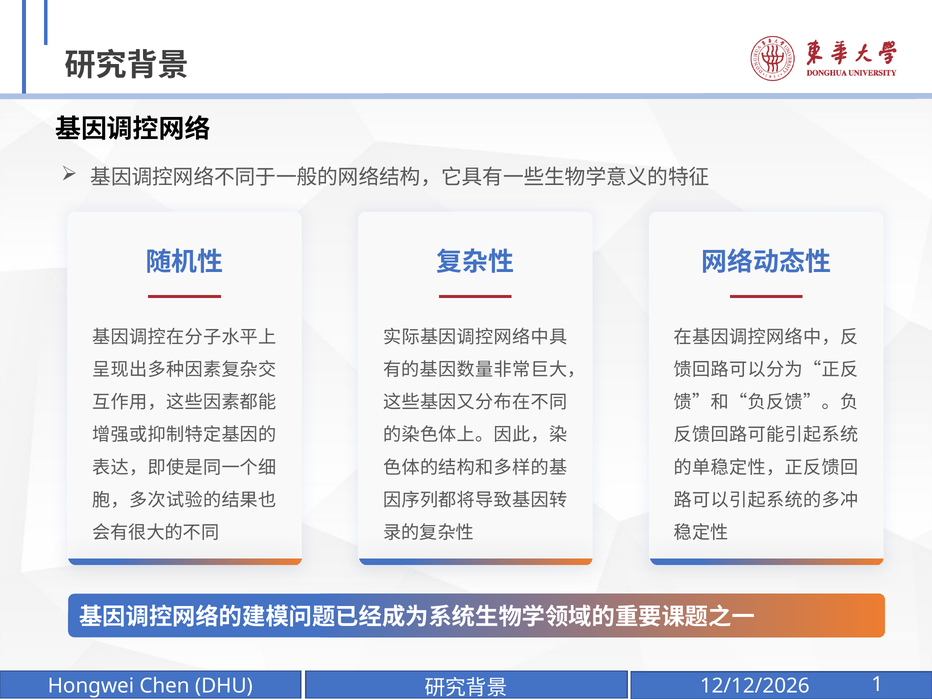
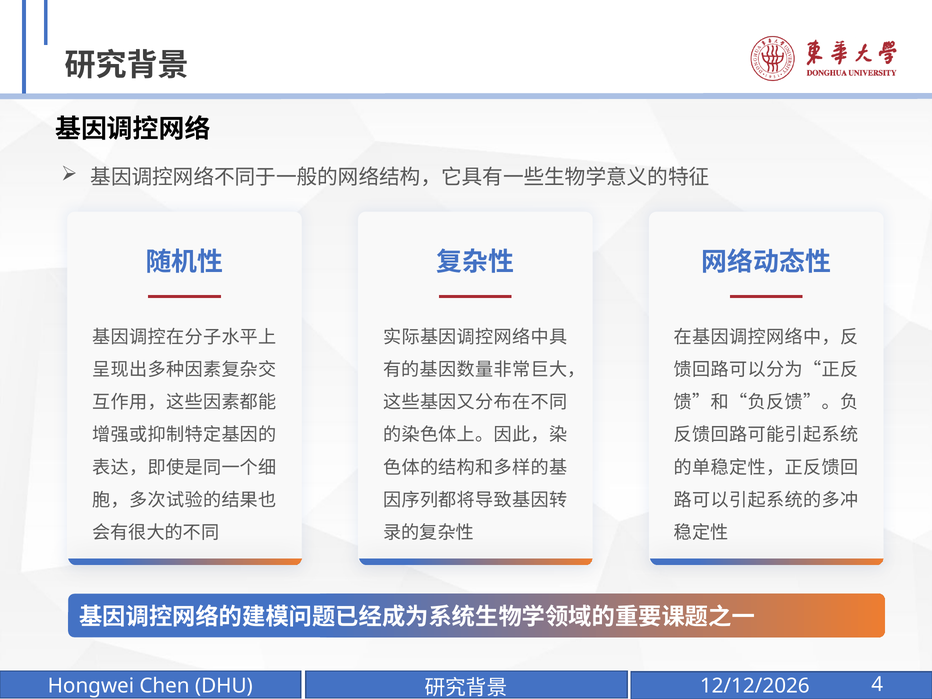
1: 1 -> 4
